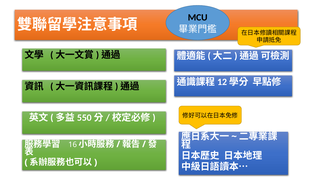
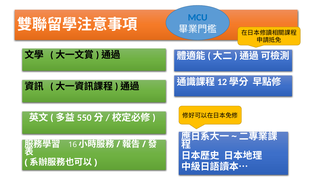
MCU colour: black -> blue
